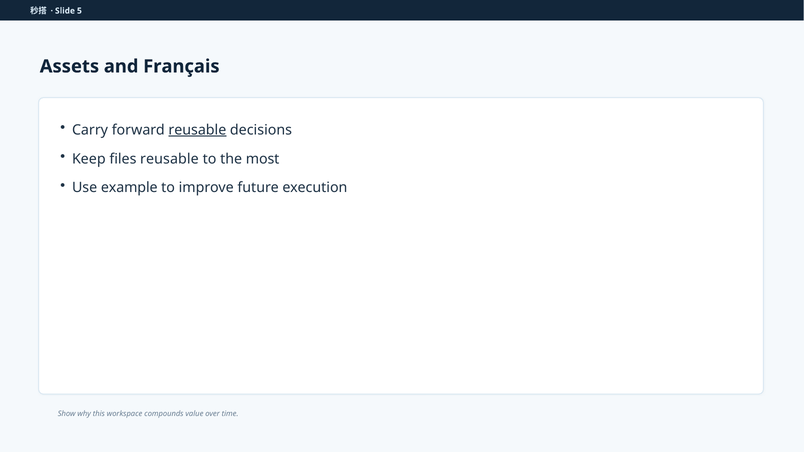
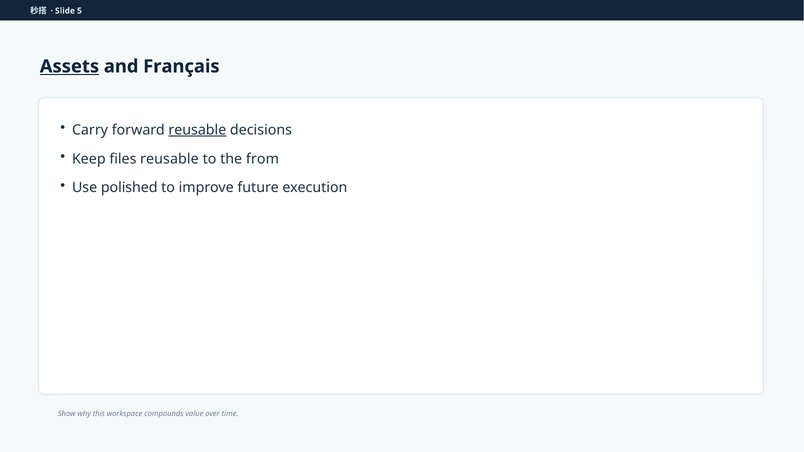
Assets underline: none -> present
most: most -> from
example: example -> polished
